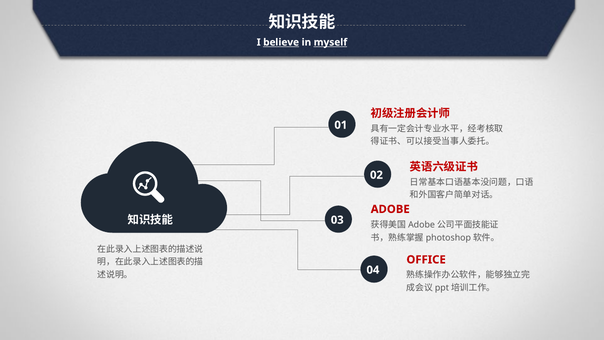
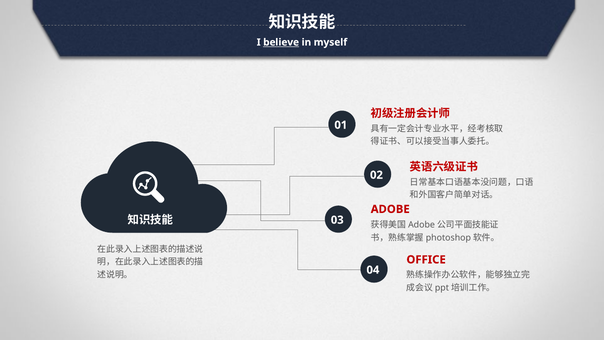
myself underline: present -> none
